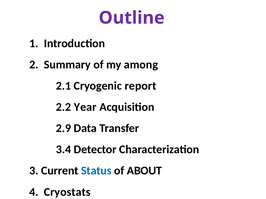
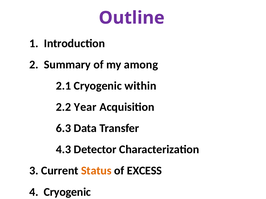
report: report -> within
2.9: 2.9 -> 6.3
3.4: 3.4 -> 4.3
Status colour: blue -> orange
ABOUT: ABOUT -> EXCESS
4 Cryostats: Cryostats -> Cryogenic
